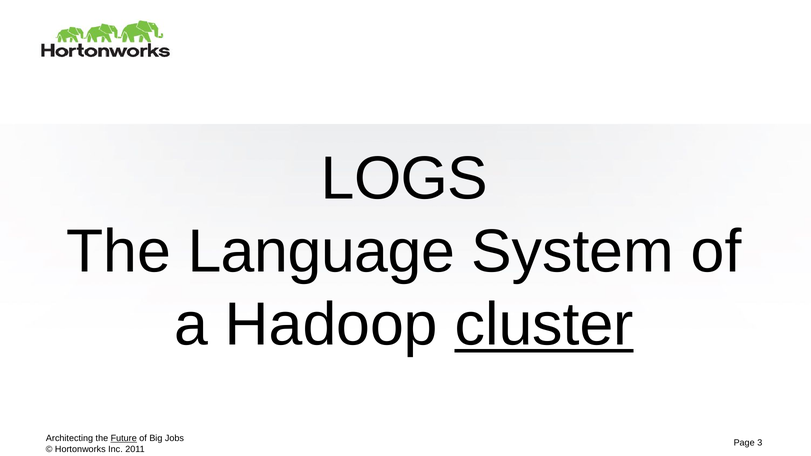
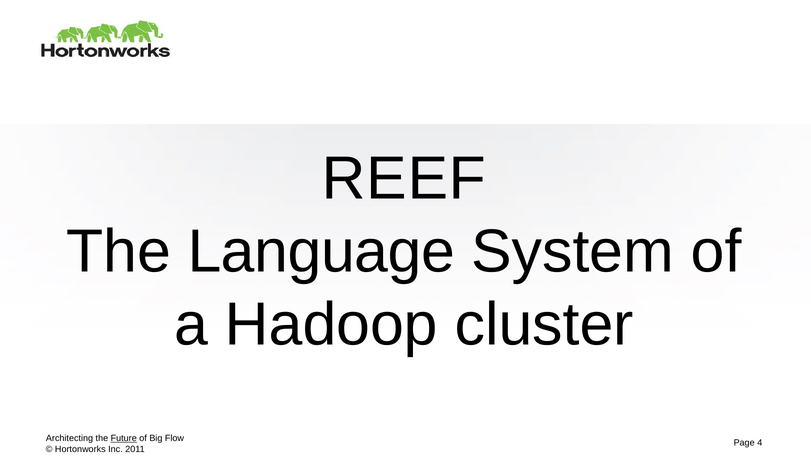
LOGS: LOGS -> REEF
cluster underline: present -> none
Jobs: Jobs -> Flow
3: 3 -> 4
